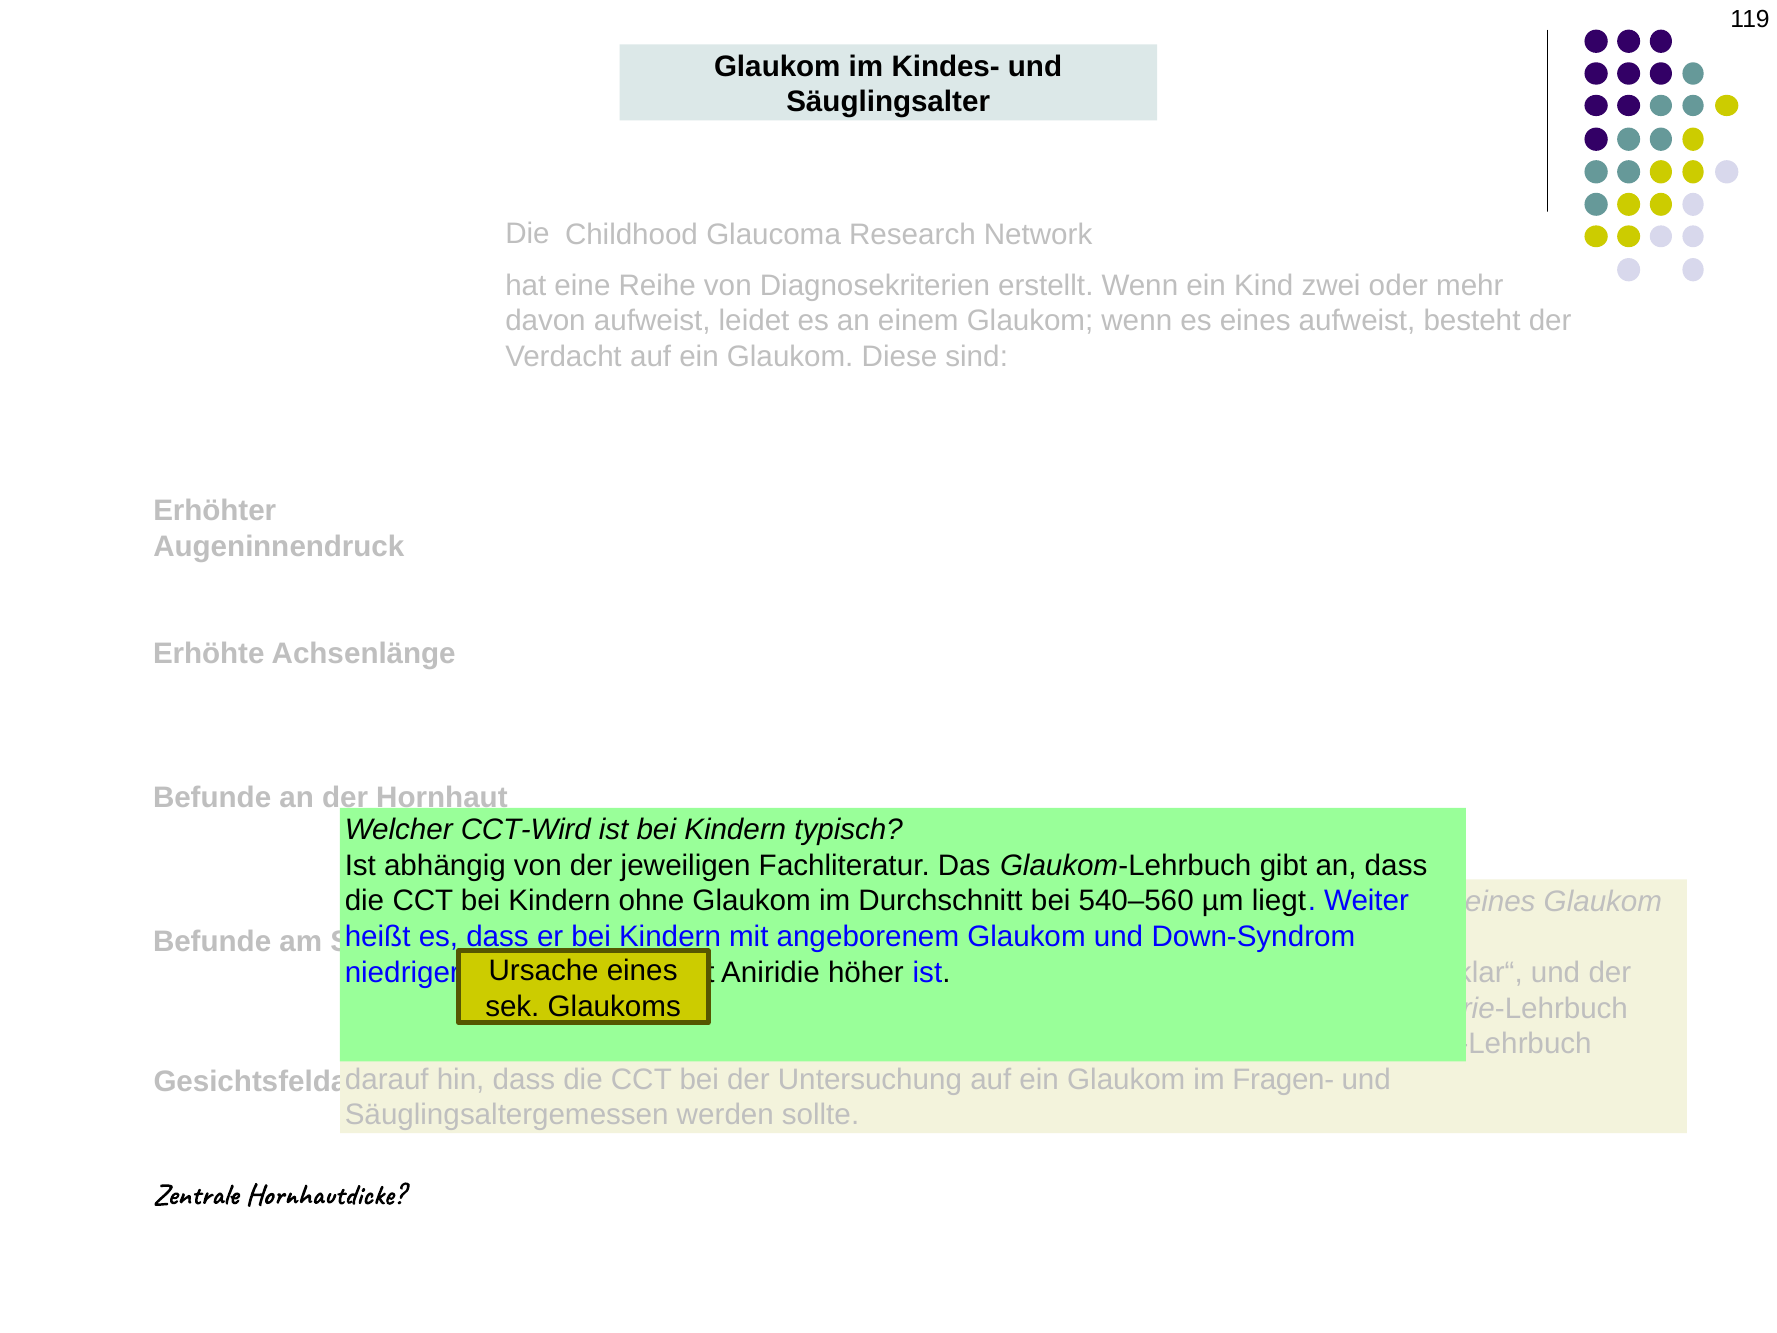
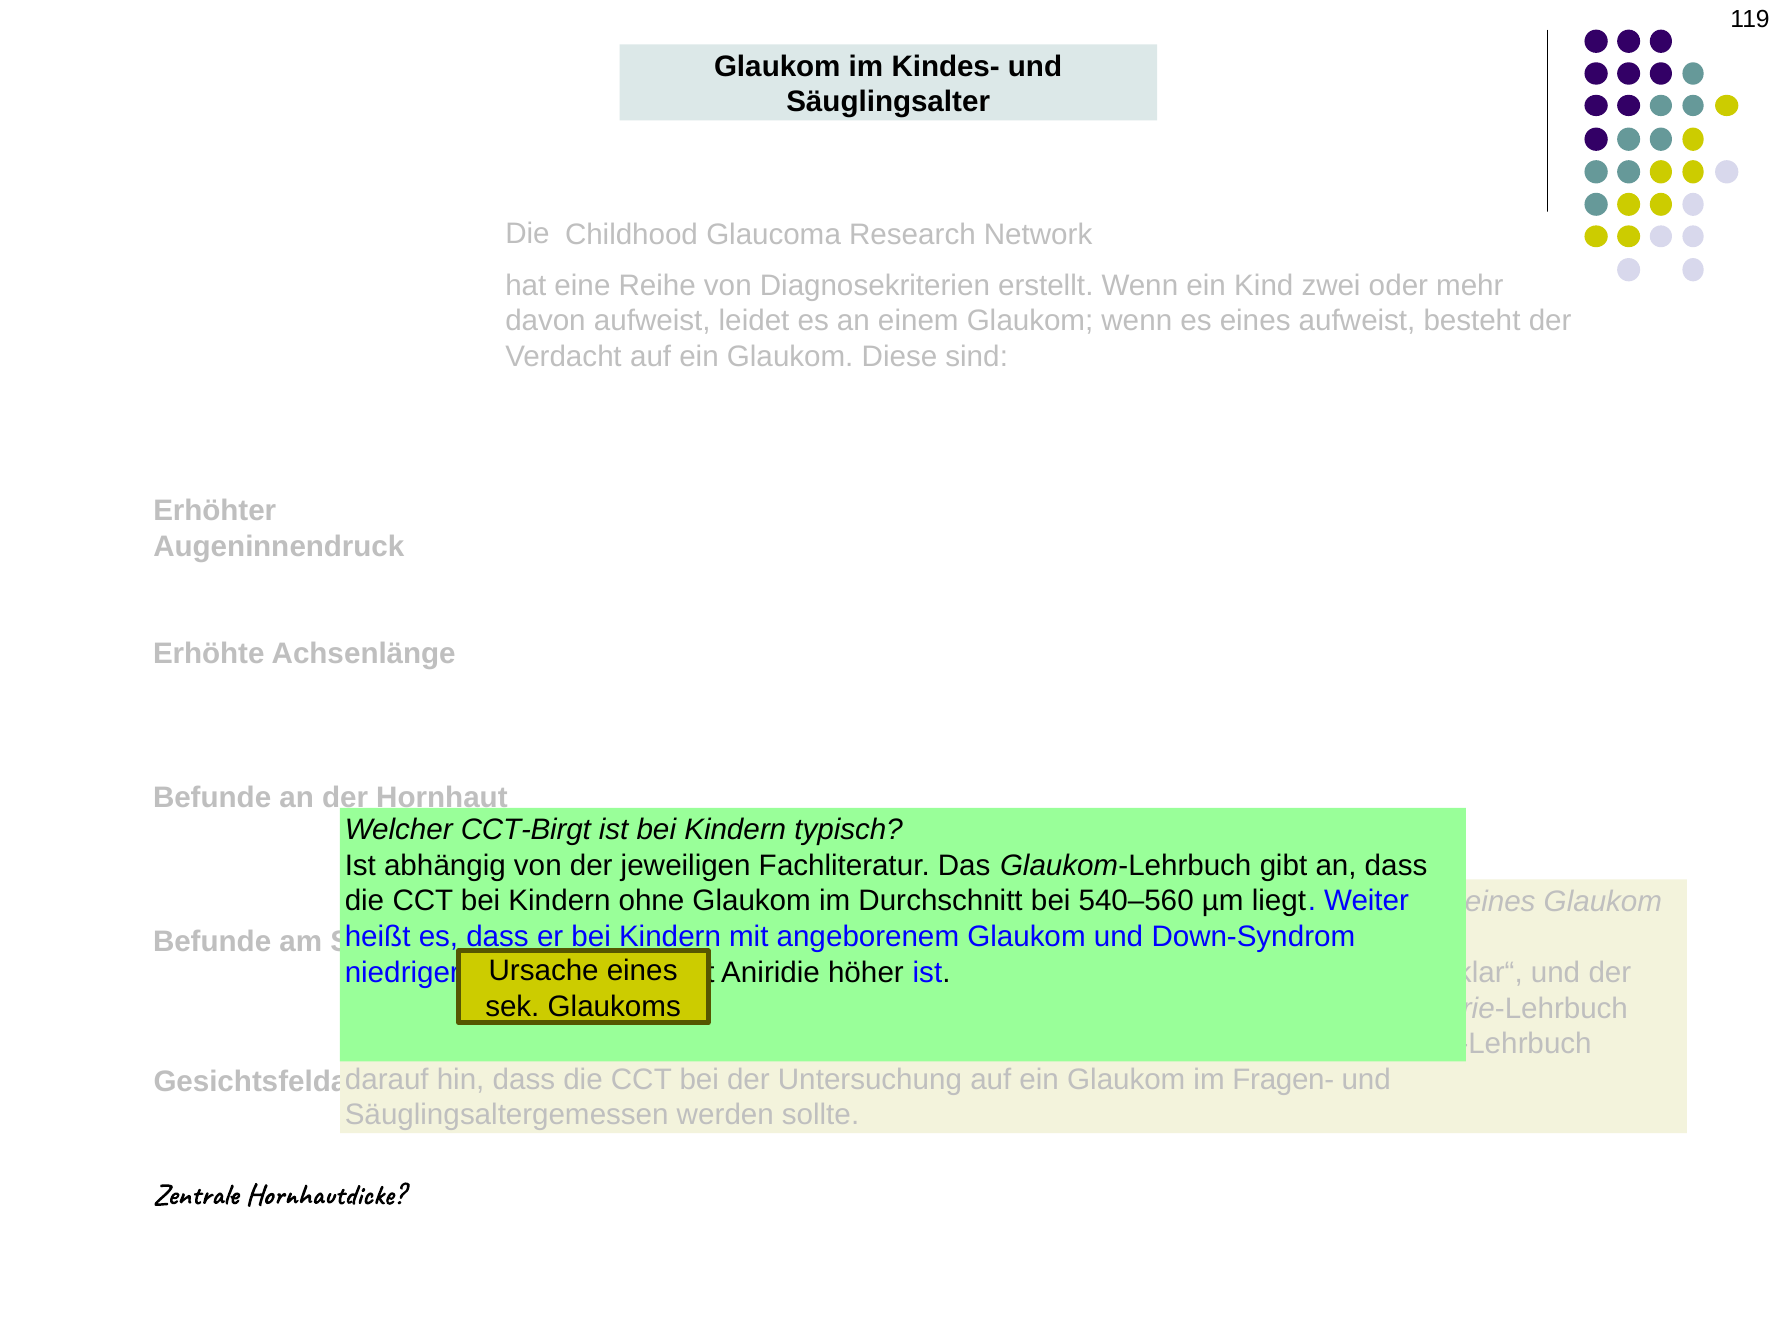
CCT-Wird: CCT-Wird -> CCT-Birgt
